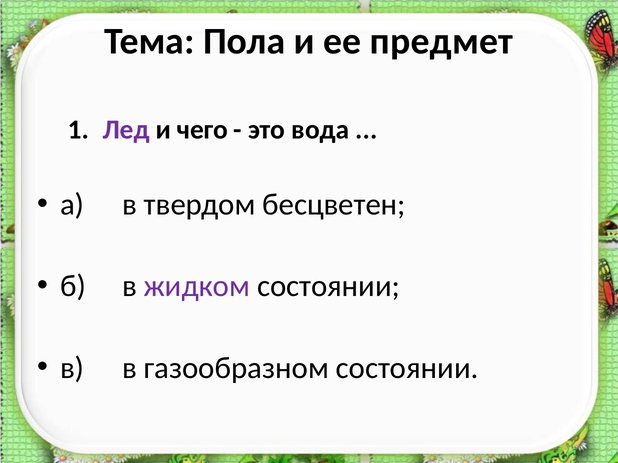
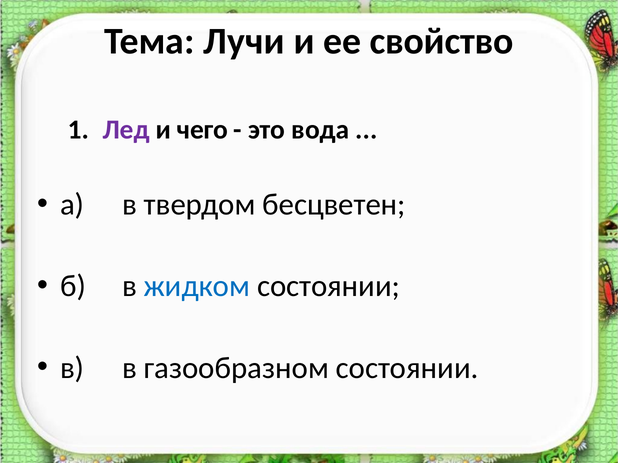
Пола: Пола -> Лучи
предмет: предмет -> свойство
жидком colour: purple -> blue
